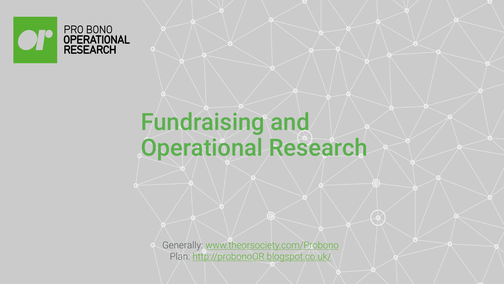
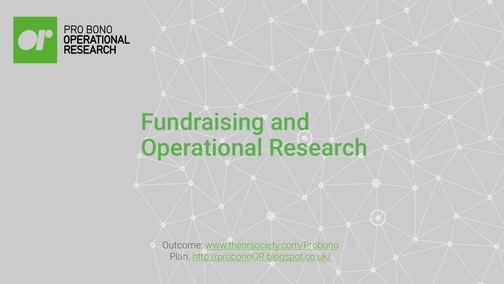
Generally: Generally -> Outcome
